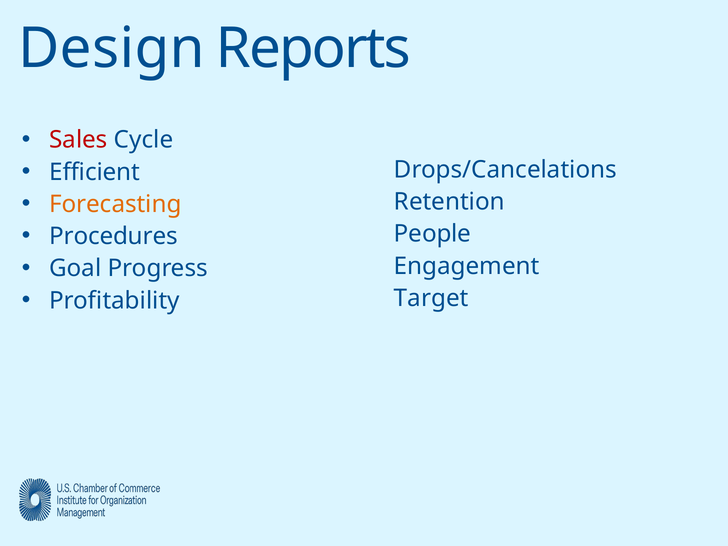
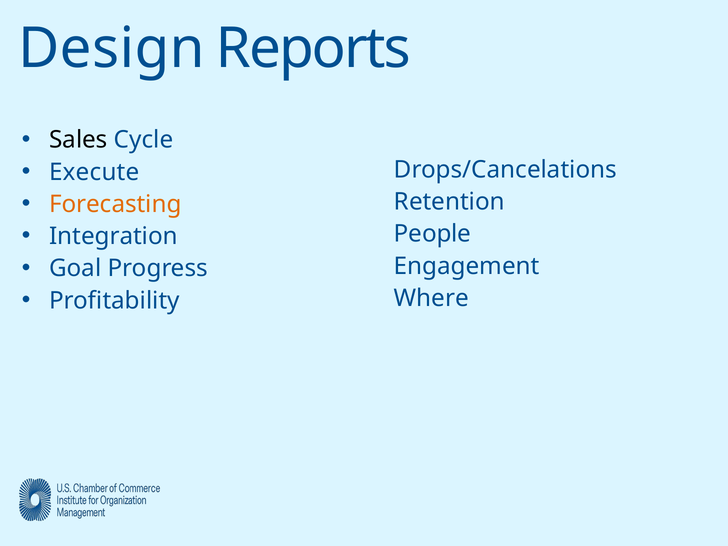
Sales colour: red -> black
Efficient: Efficient -> Execute
Procedures: Procedures -> Integration
Target: Target -> Where
